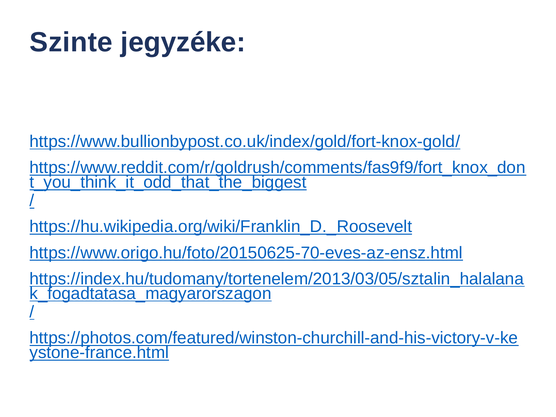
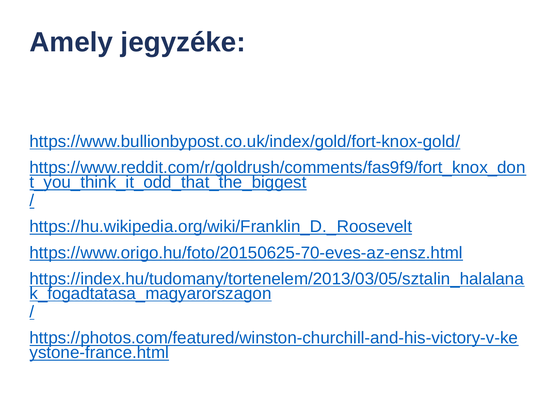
Szinte: Szinte -> Amely
